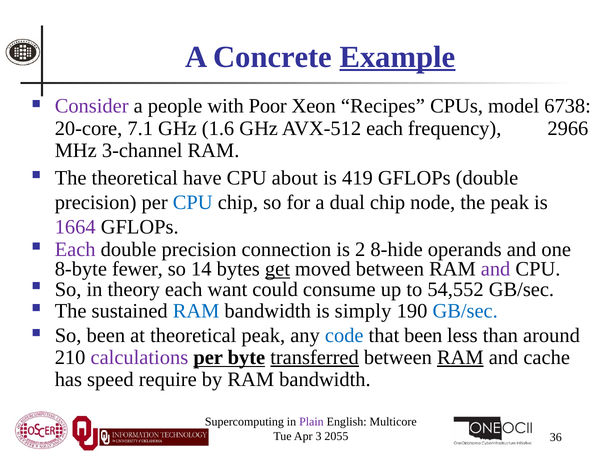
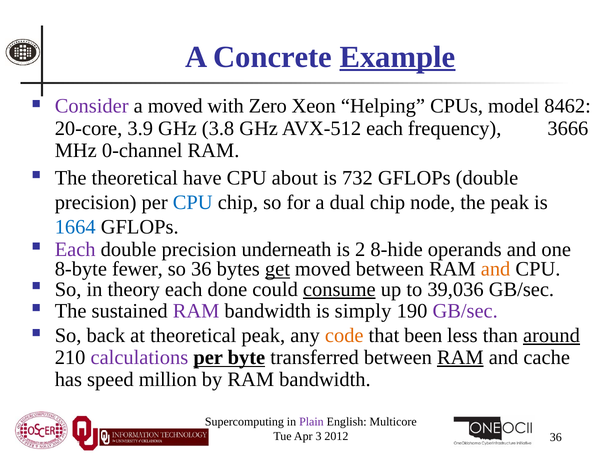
a people: people -> moved
Poor: Poor -> Zero
Recipes: Recipes -> Helping
6738: 6738 -> 8462
7.1: 7.1 -> 3.9
1.6: 1.6 -> 3.8
2966: 2966 -> 3666
3-channel: 3-channel -> 0-channel
419: 419 -> 732
1664 colour: purple -> blue
connection: connection -> underneath
so 14: 14 -> 36
and at (496, 269) colour: purple -> orange
want: want -> done
consume underline: none -> present
54,552: 54,552 -> 39,036
RAM at (196, 311) colour: blue -> purple
GB/sec at (465, 311) colour: blue -> purple
So been: been -> back
code colour: blue -> orange
around underline: none -> present
transferred underline: present -> none
require: require -> million
2055: 2055 -> 2012
